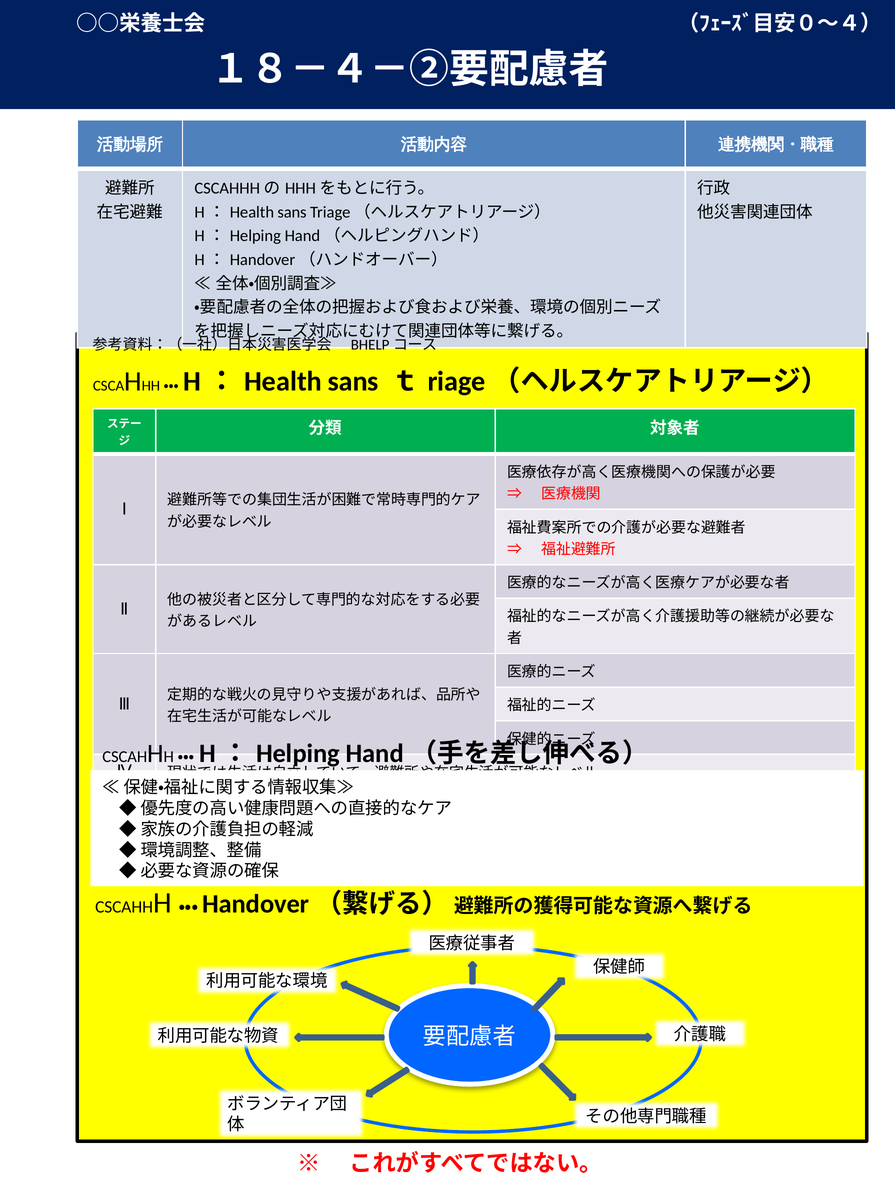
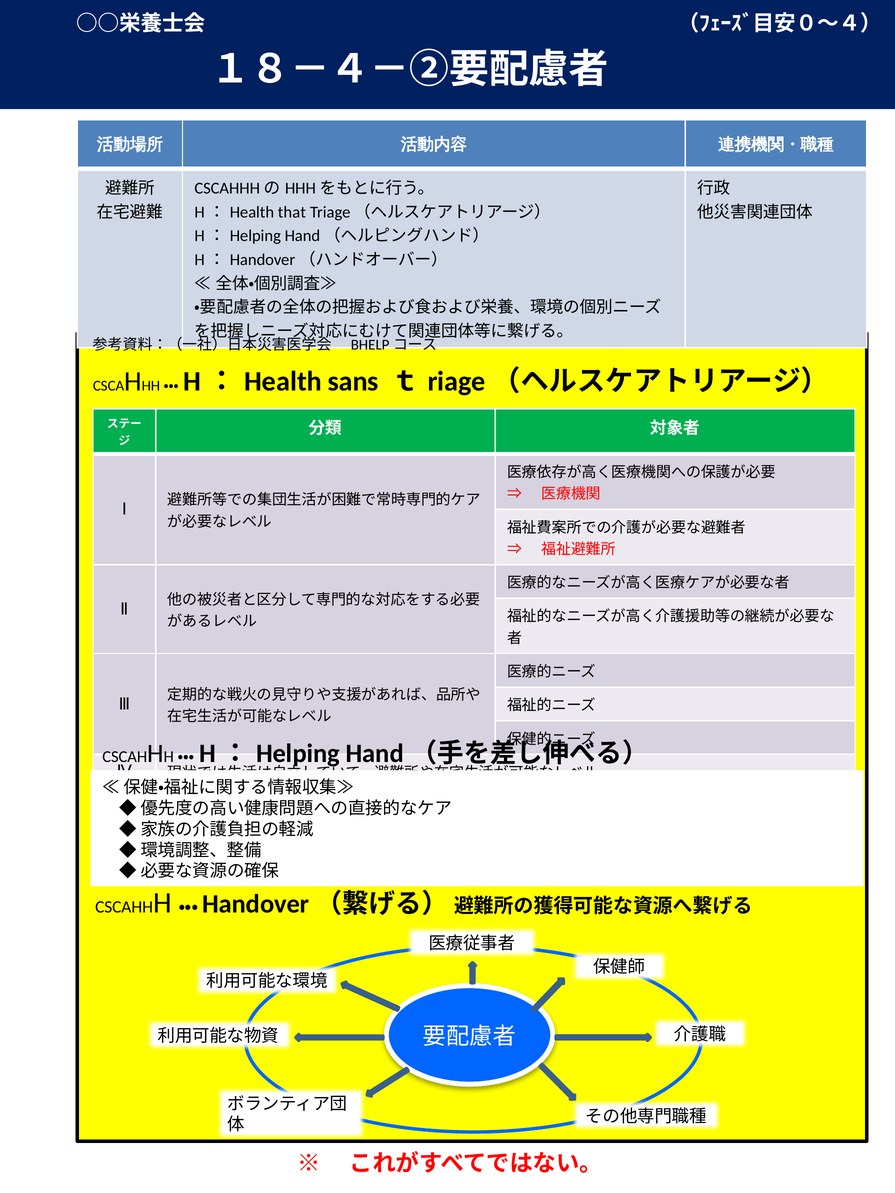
sans at (292, 212): sans -> that
